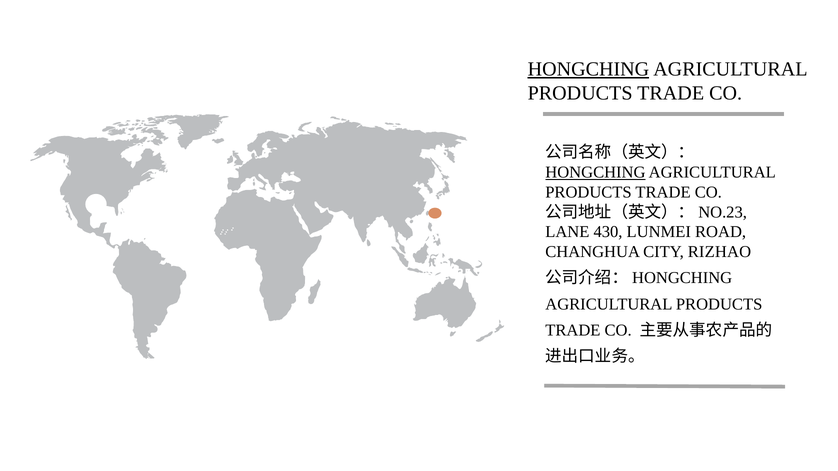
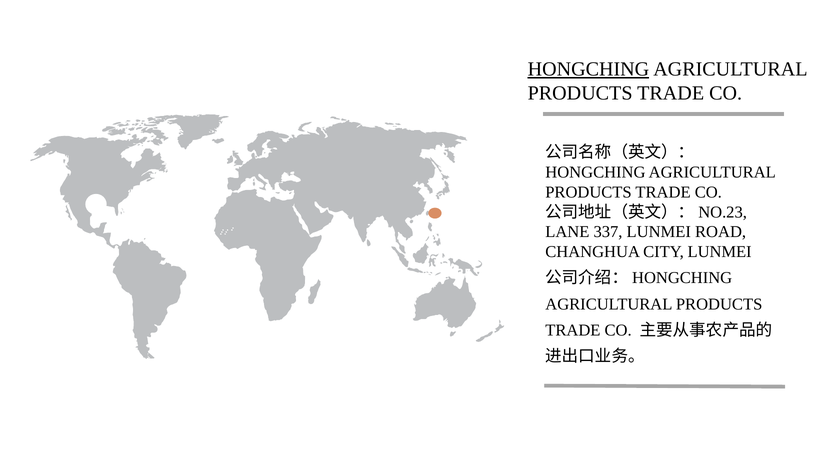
HONGCHING at (595, 172) underline: present -> none
430: 430 -> 337
CITY RIZHAO: RIZHAO -> LUNMEI
